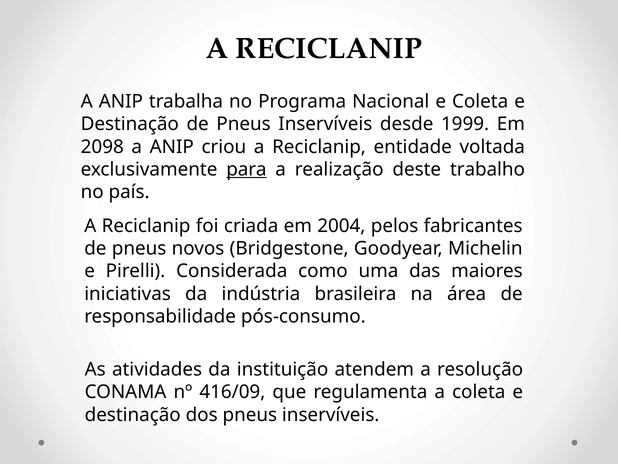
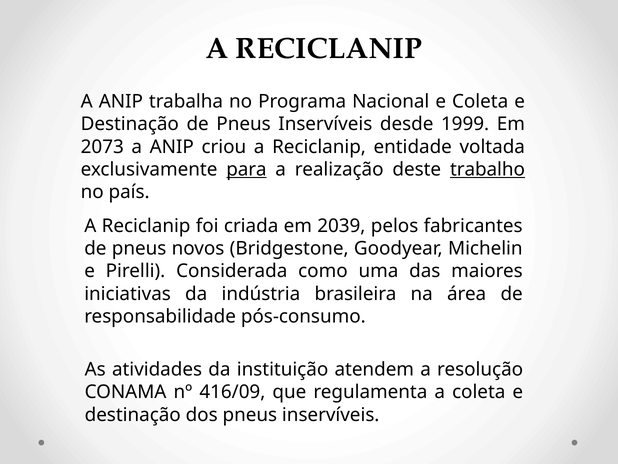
2098: 2098 -> 2073
trabalho underline: none -> present
2004: 2004 -> 2039
